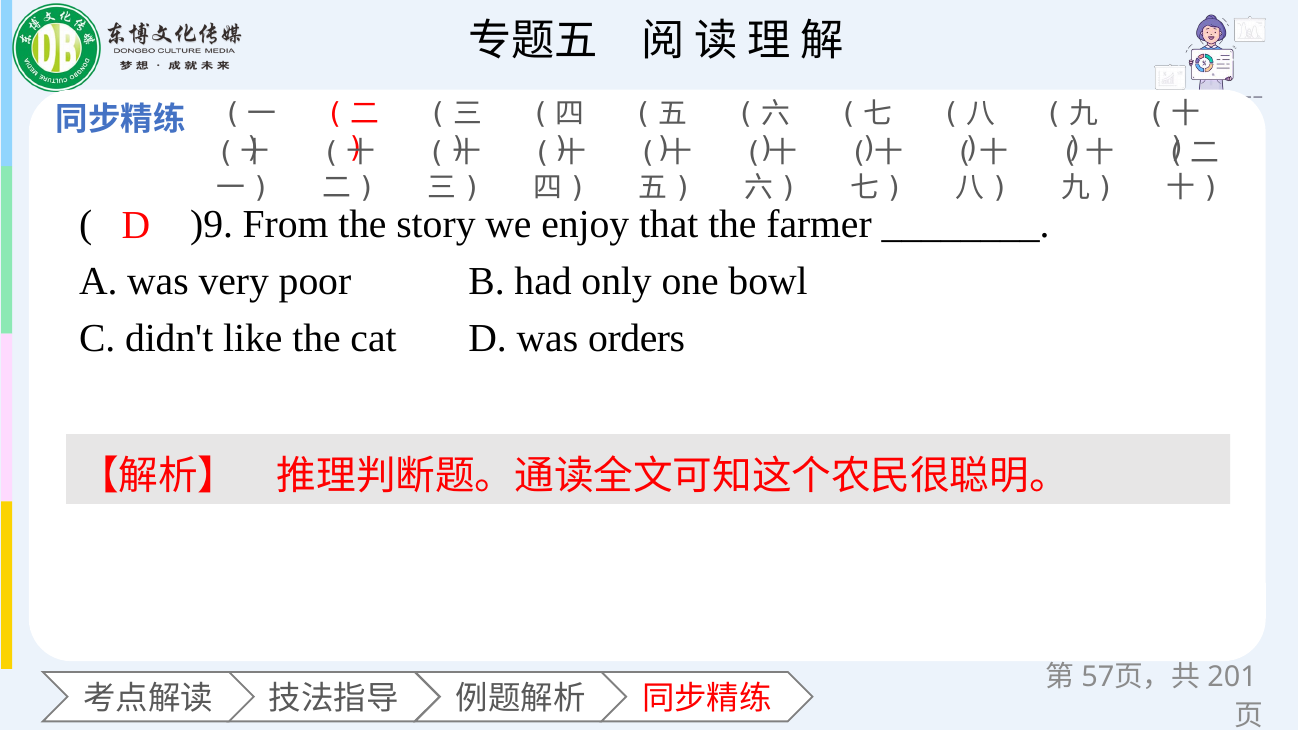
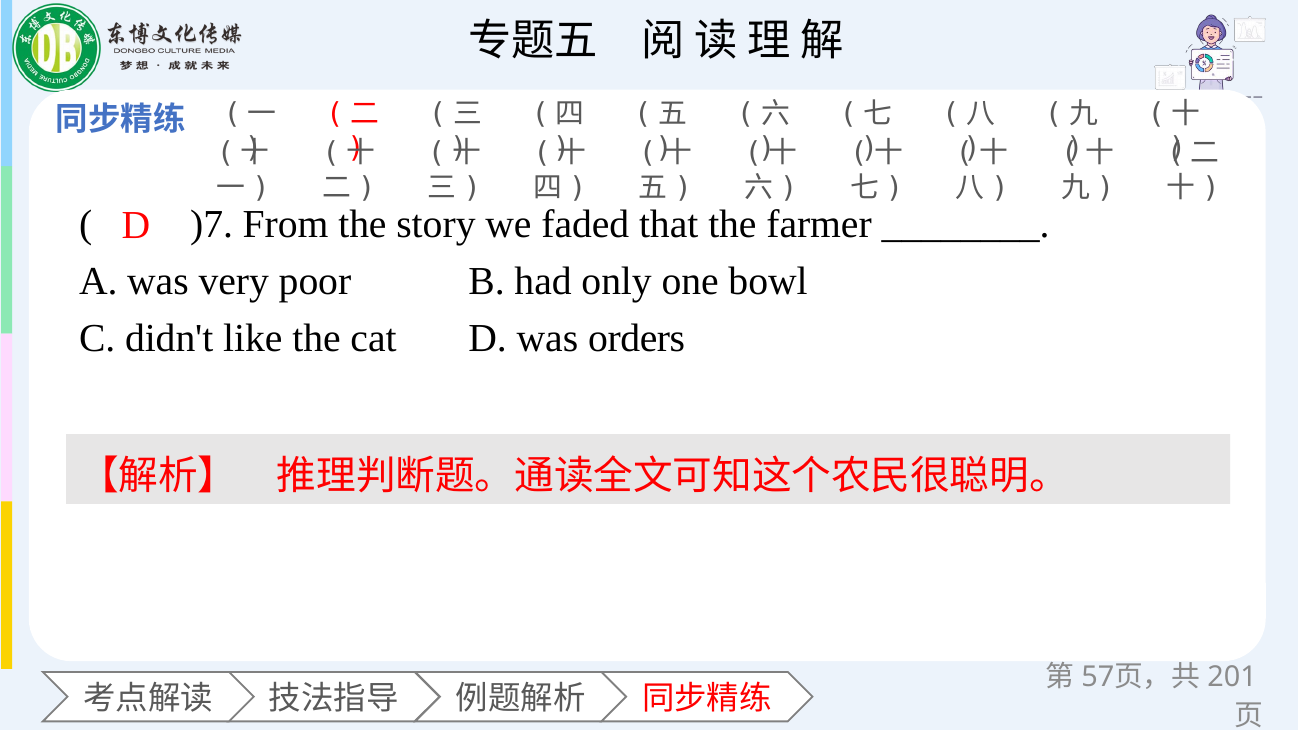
)9: )9 -> )7
enjoy: enjoy -> faded
